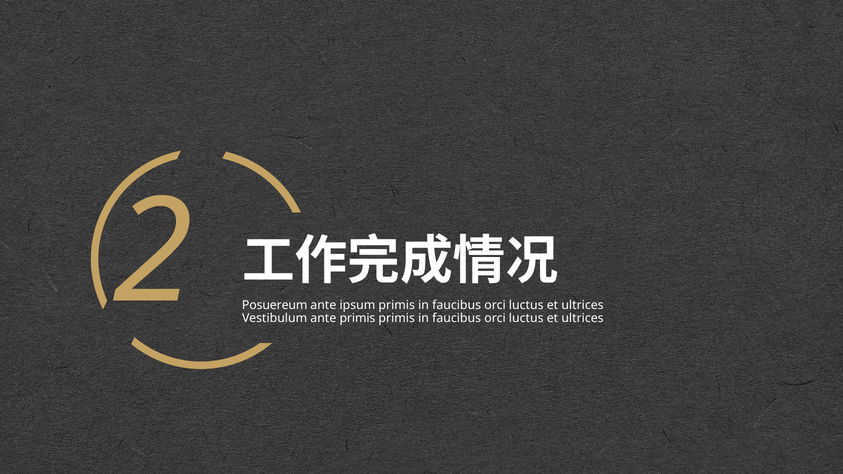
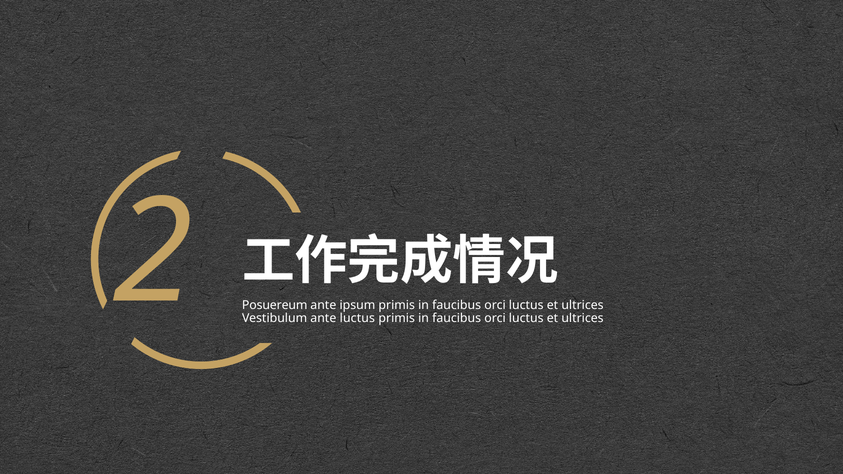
ante primis: primis -> luctus
